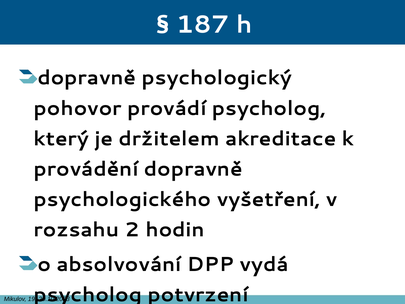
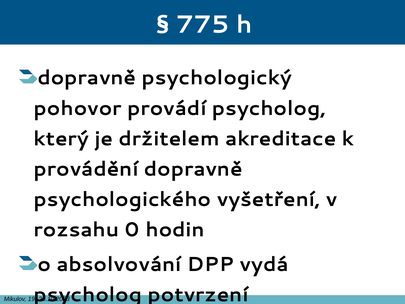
187: 187 -> 775
2: 2 -> 0
